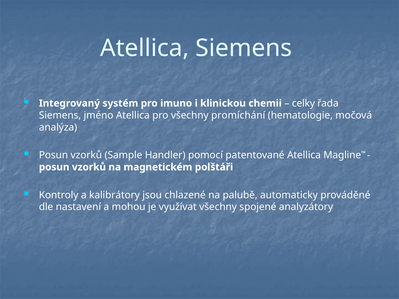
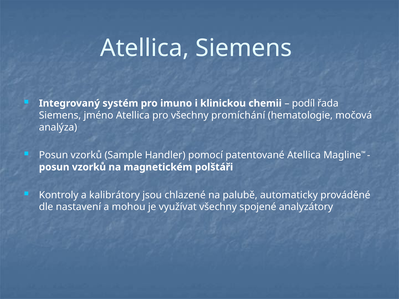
celky: celky -> podíl
